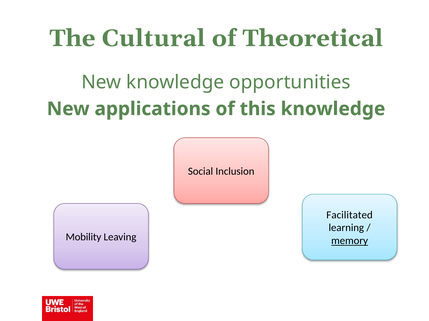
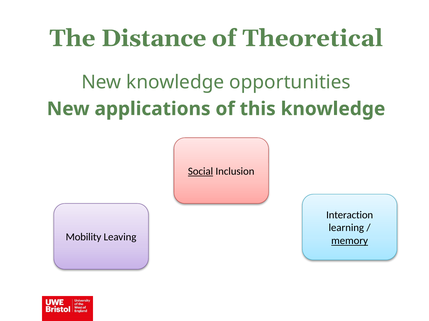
Cultural: Cultural -> Distance
Social underline: none -> present
Facilitated: Facilitated -> Interaction
